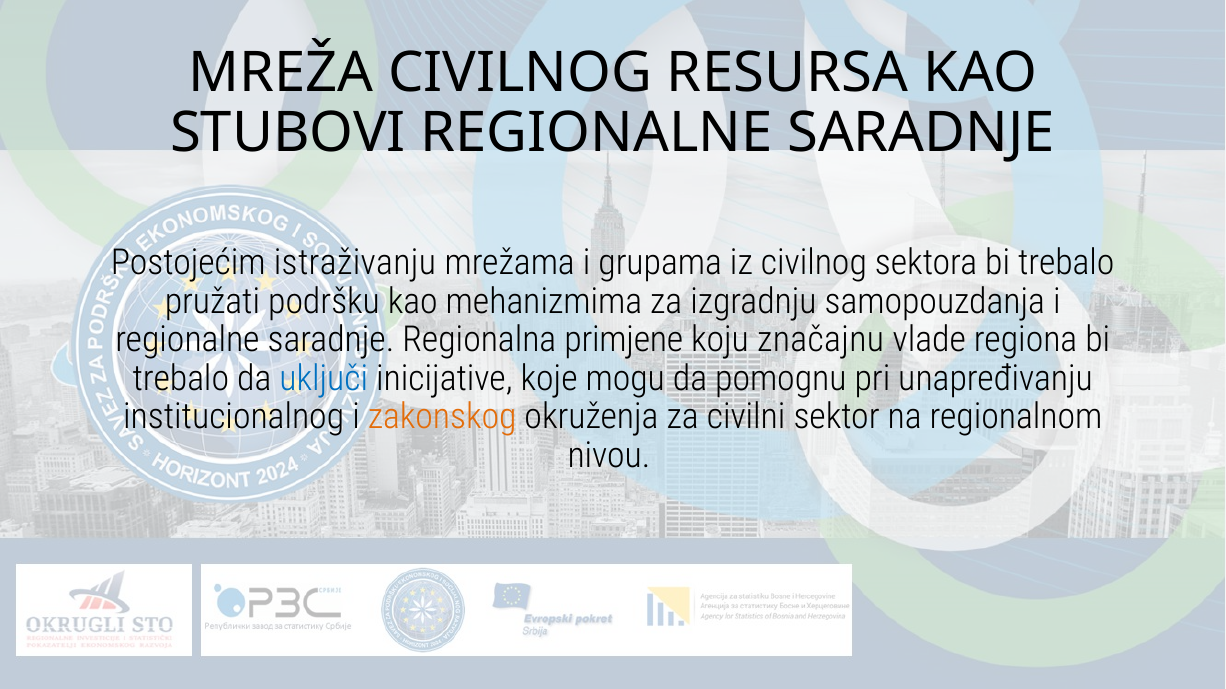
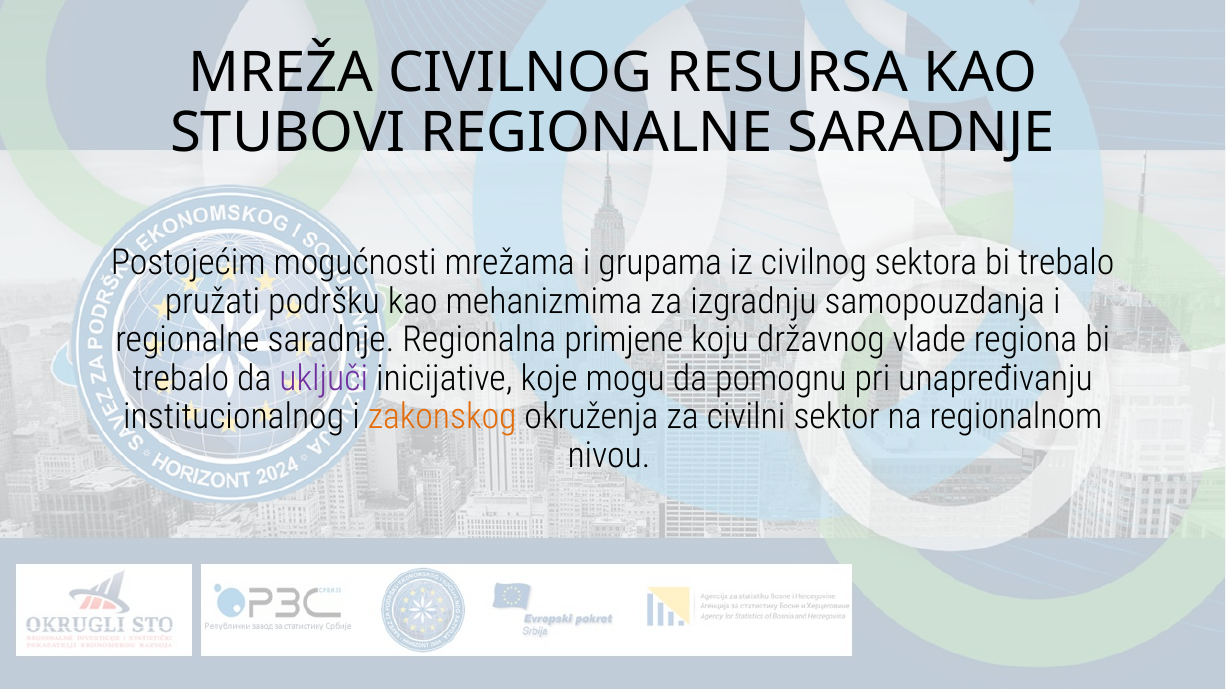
istraživanju: istraživanju -> mogućnosti
značajnu: značajnu -> državnog
uključi colour: blue -> purple
